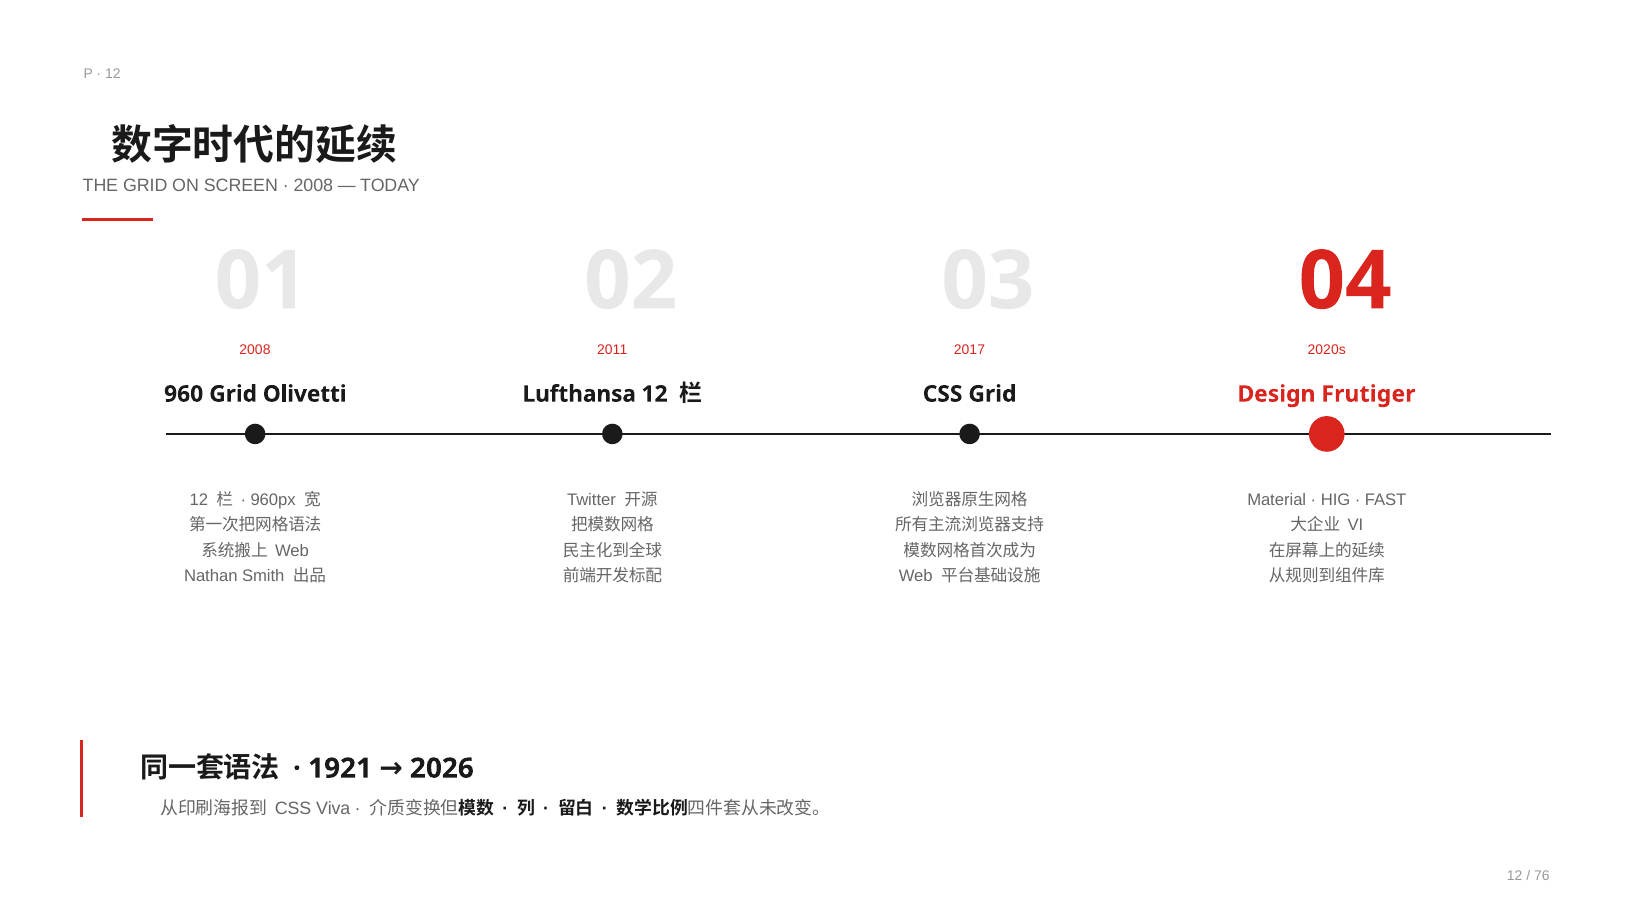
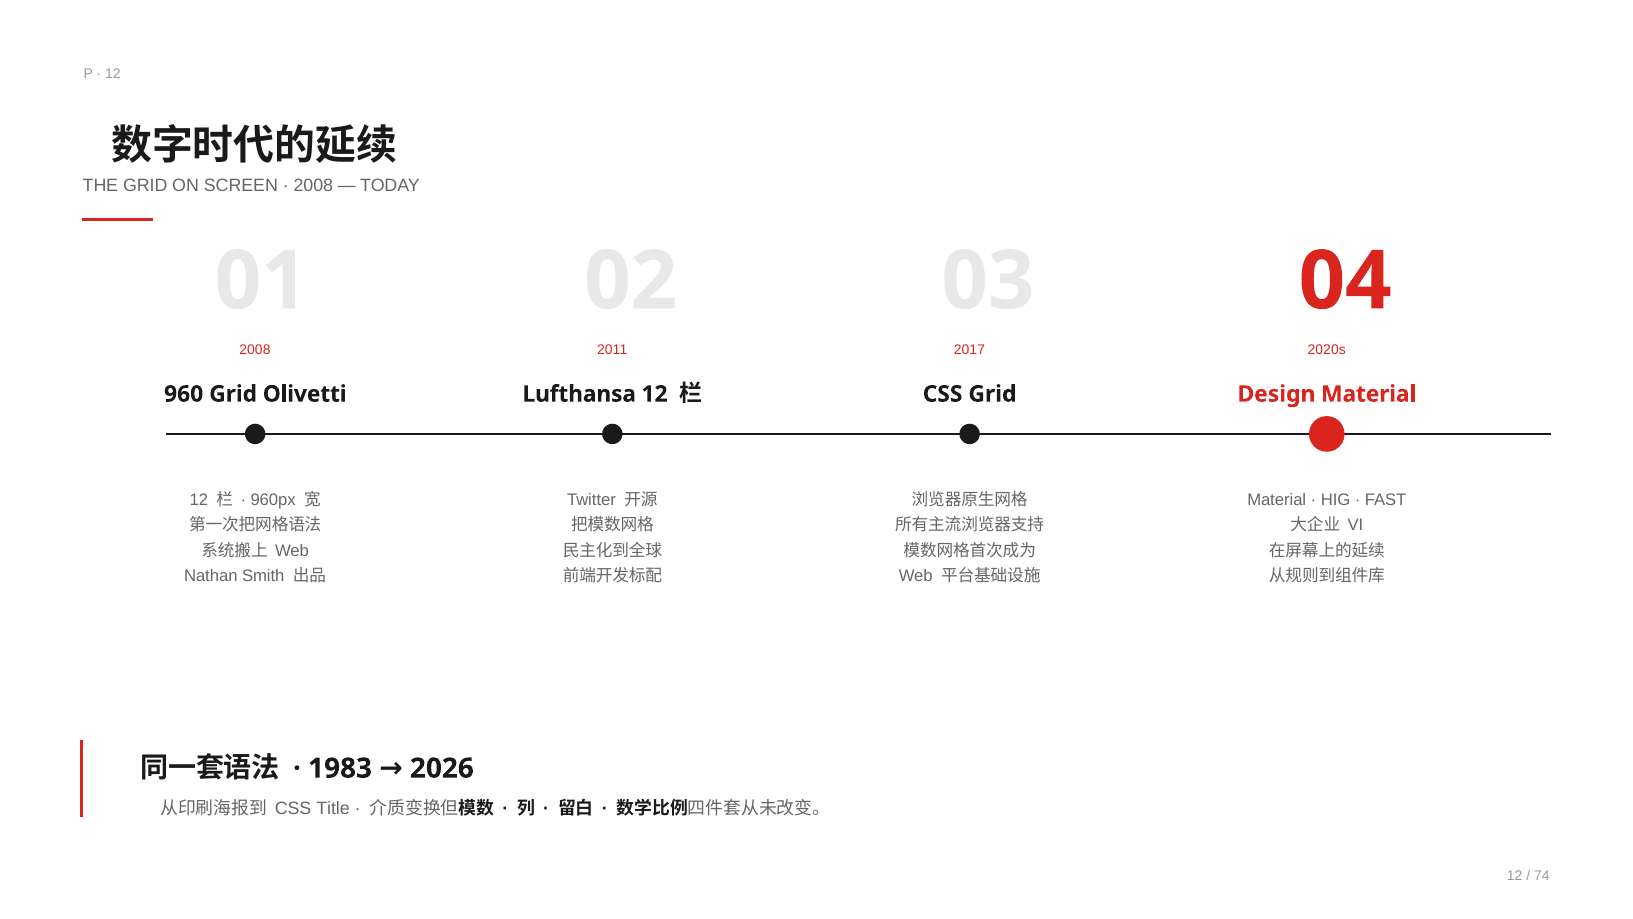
Design Frutiger: Frutiger -> Material
1921: 1921 -> 1983
Viva: Viva -> Title
76: 76 -> 74
